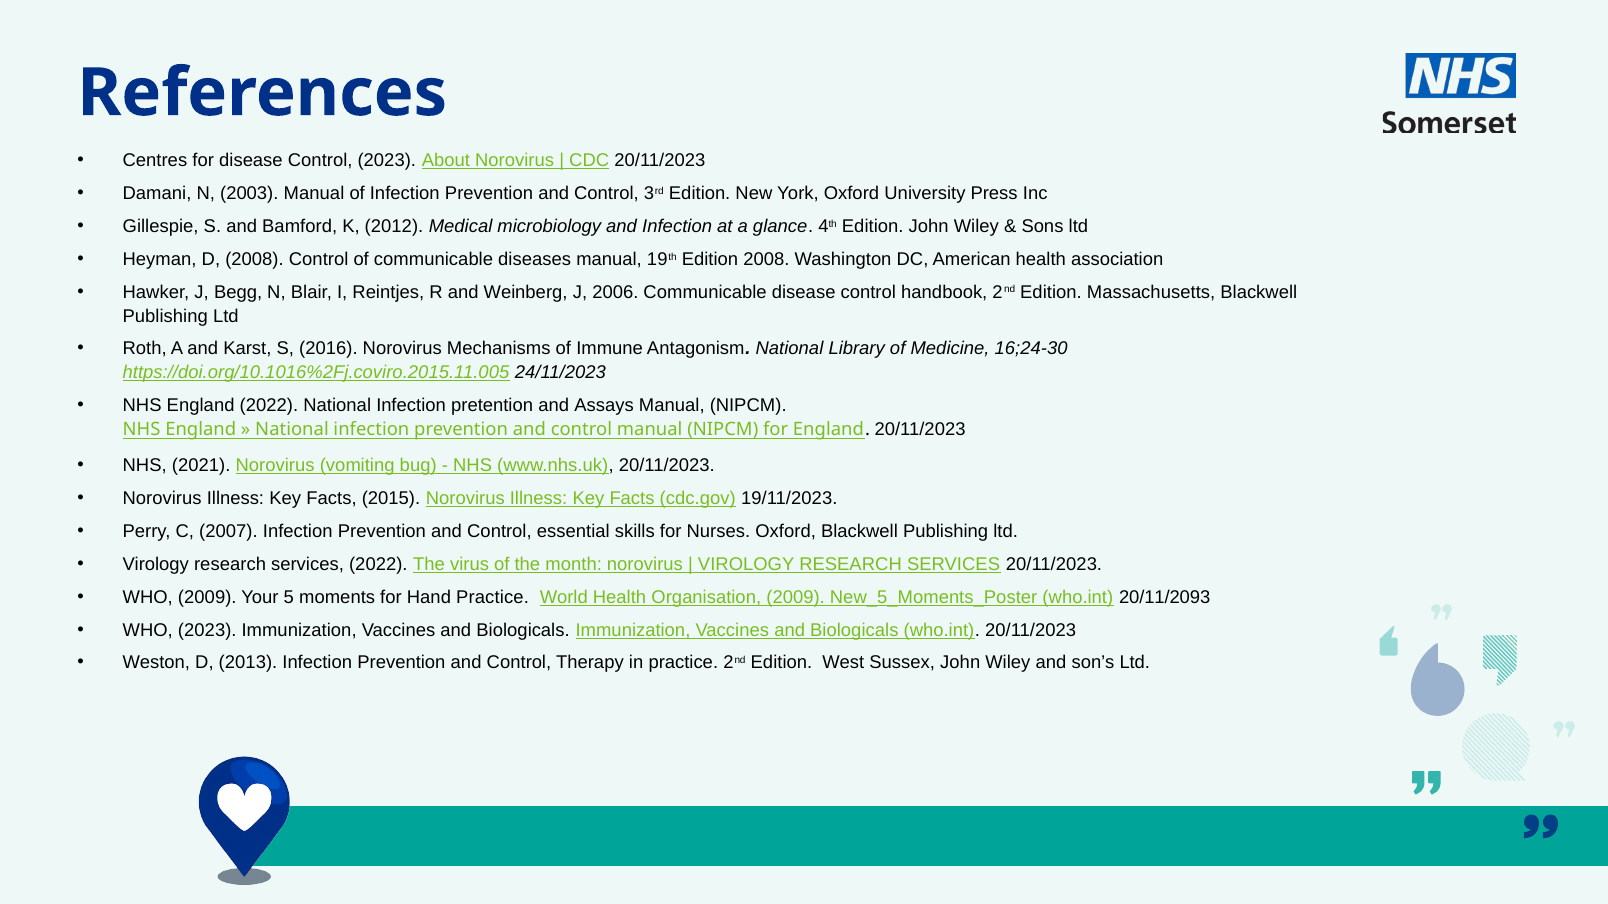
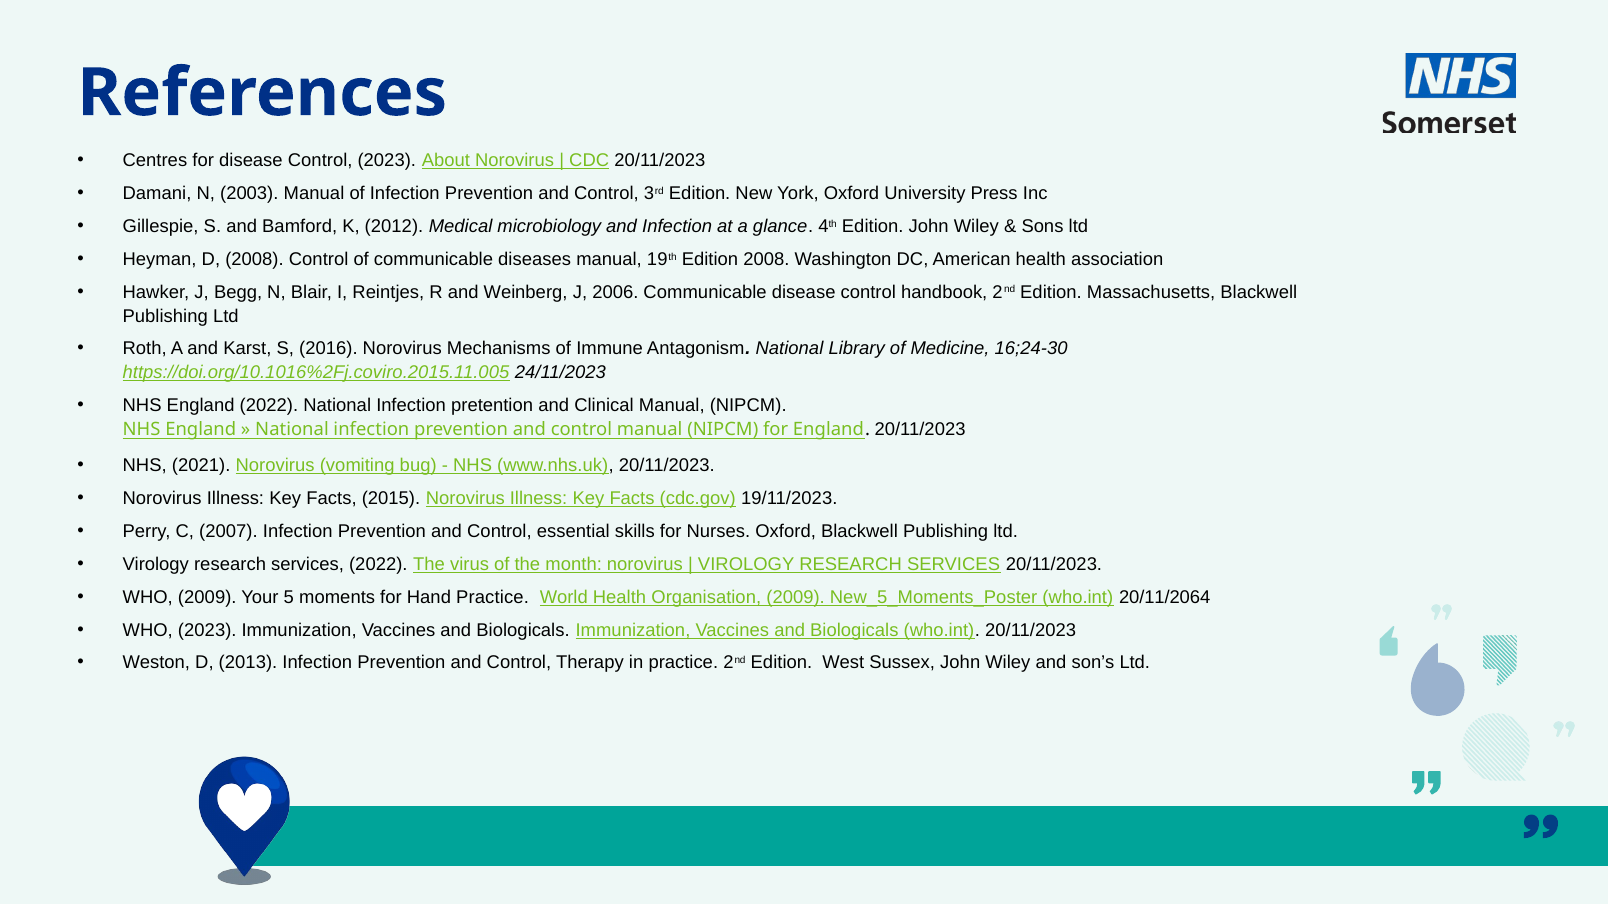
Assays: Assays -> Clinical
20/11/2093: 20/11/2093 -> 20/11/2064
